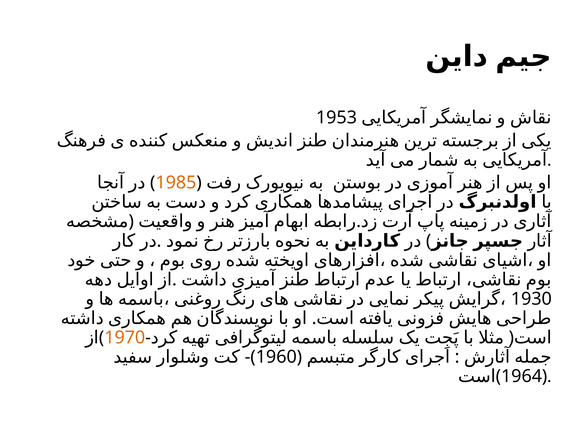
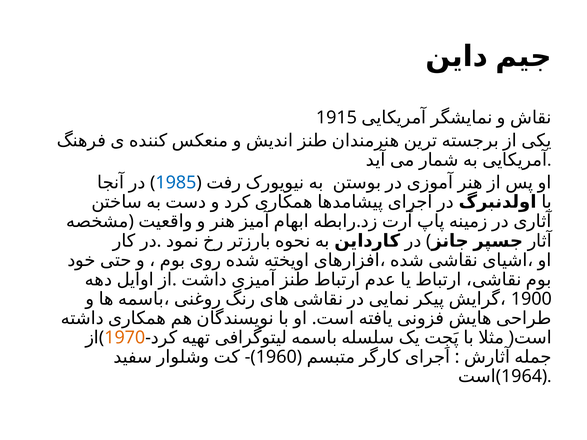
1953: 1953 -> 1915
1985 colour: orange -> blue
1930: 1930 -> 1900
